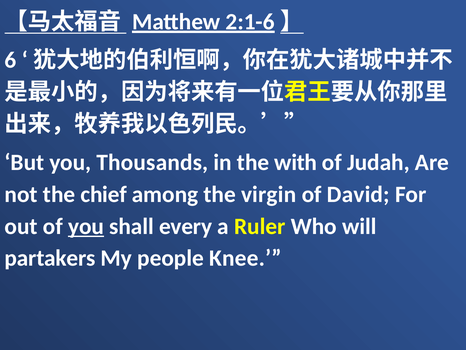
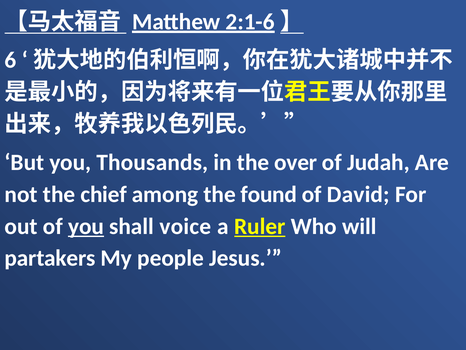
with: with -> over
virgin: virgin -> found
every: every -> voice
Ruler underline: none -> present
Knee: Knee -> Jesus
